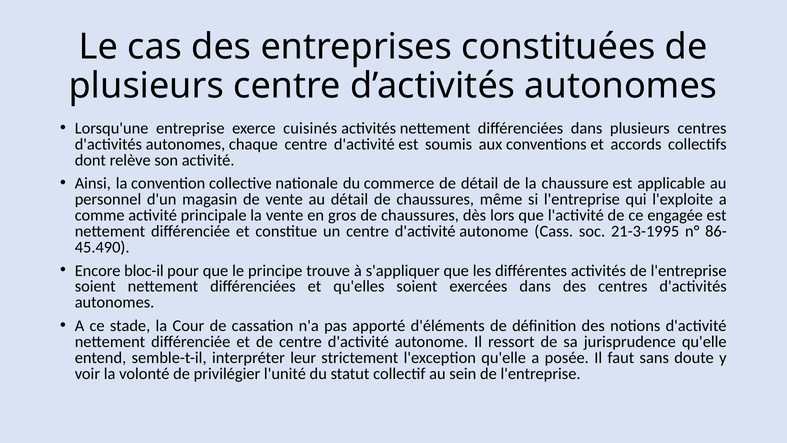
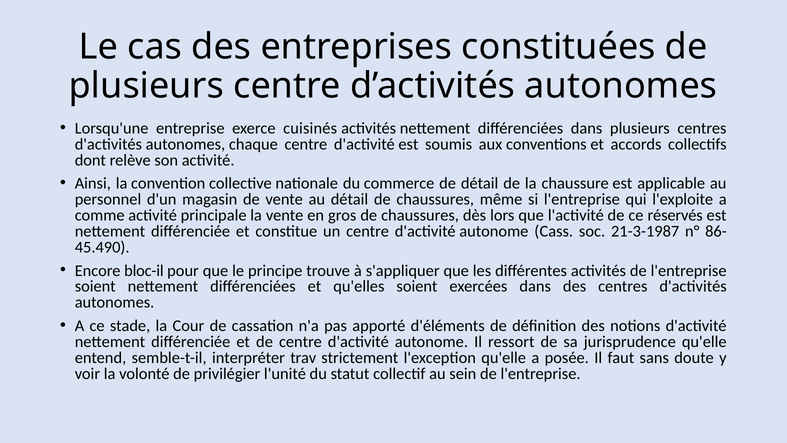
engagée: engagée -> réservés
21-3-1995: 21-3-1995 -> 21-3-1987
leur: leur -> trav
